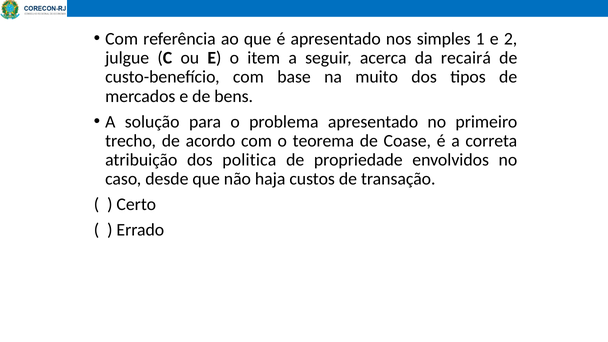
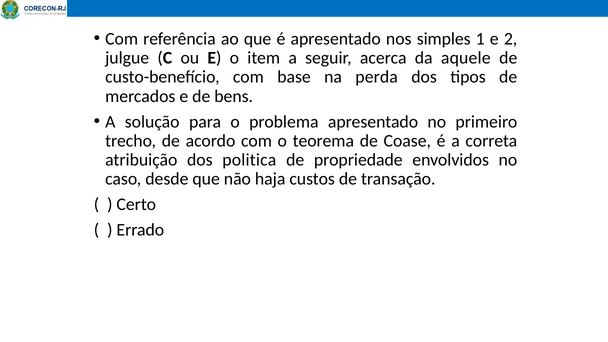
recairá: recairá -> aquele
muito: muito -> perda
